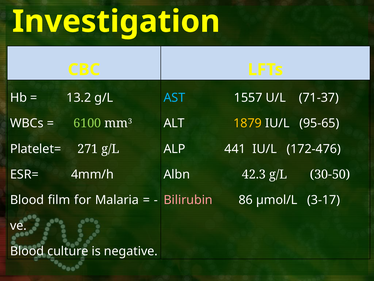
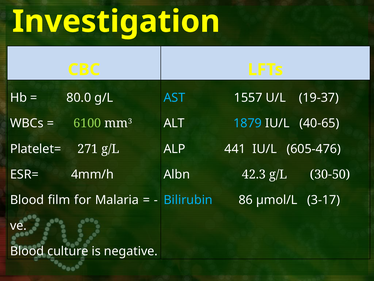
13.2: 13.2 -> 80.0
71-37: 71-37 -> 19-37
1879 colour: yellow -> light blue
95-65: 95-65 -> 40-65
172-476: 172-476 -> 605-476
Bilirubin colour: pink -> light blue
